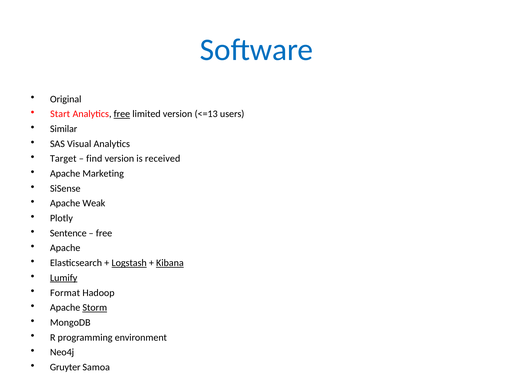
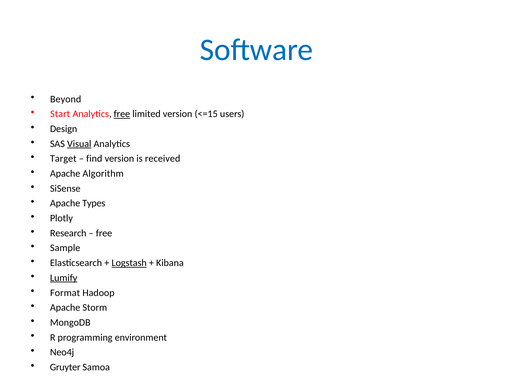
Original: Original -> Beyond
<=13: <=13 -> <=15
Similar: Similar -> Design
Visual underline: none -> present
Marketing: Marketing -> Algorithm
Weak: Weak -> Types
Sentence: Sentence -> Research
Apache at (65, 248): Apache -> Sample
Kibana underline: present -> none
Storm underline: present -> none
